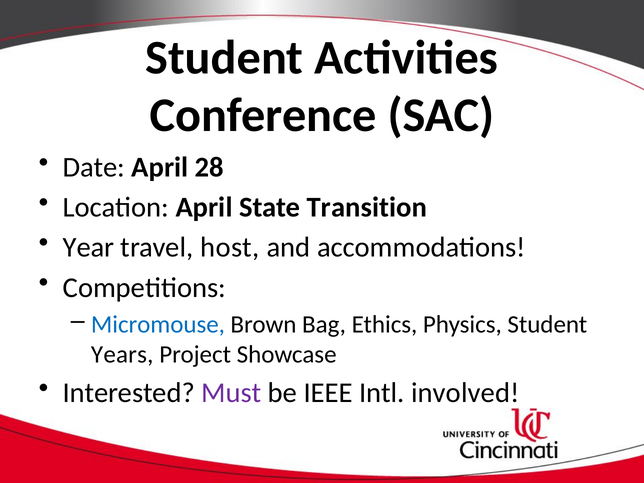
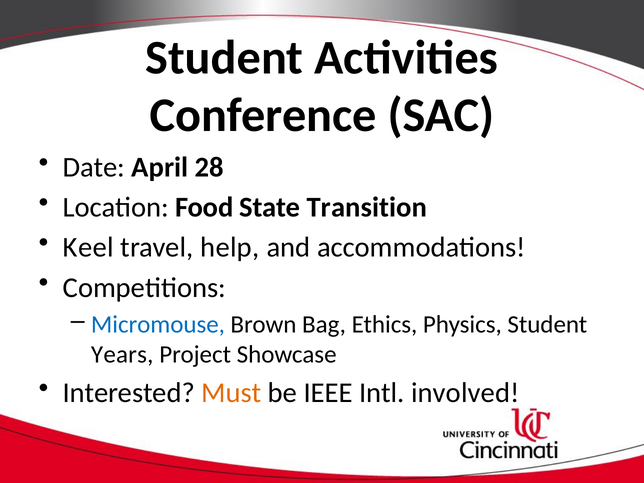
Location April: April -> Food
Year: Year -> Keel
host: host -> help
Must colour: purple -> orange
